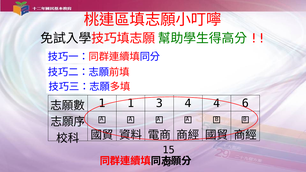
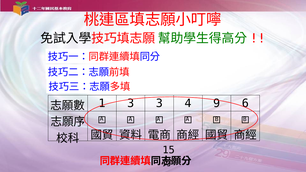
1 1: 1 -> 3
4 4: 4 -> 9
